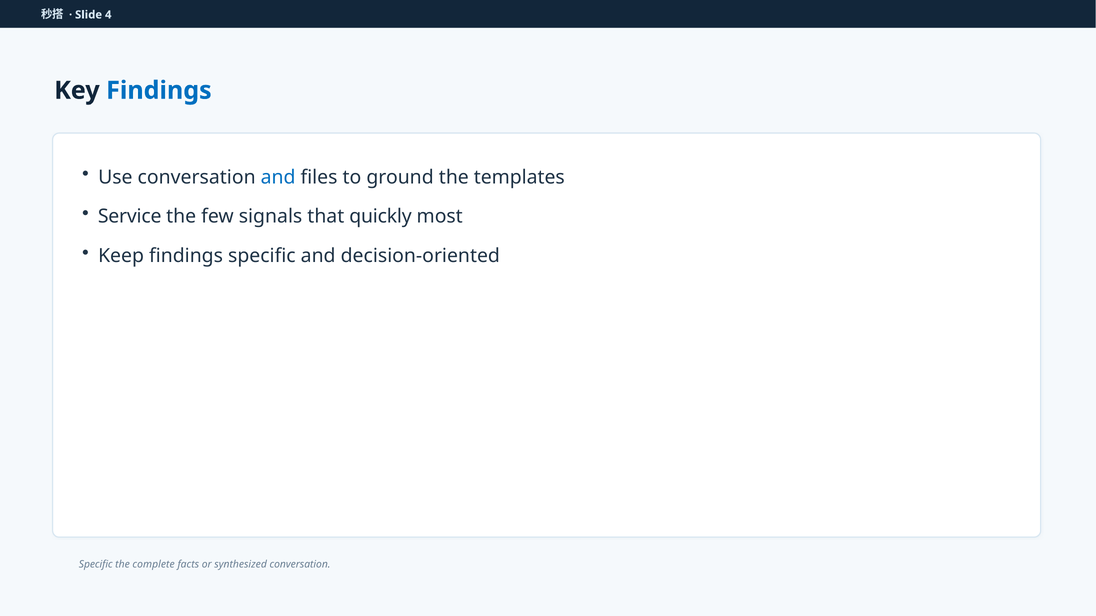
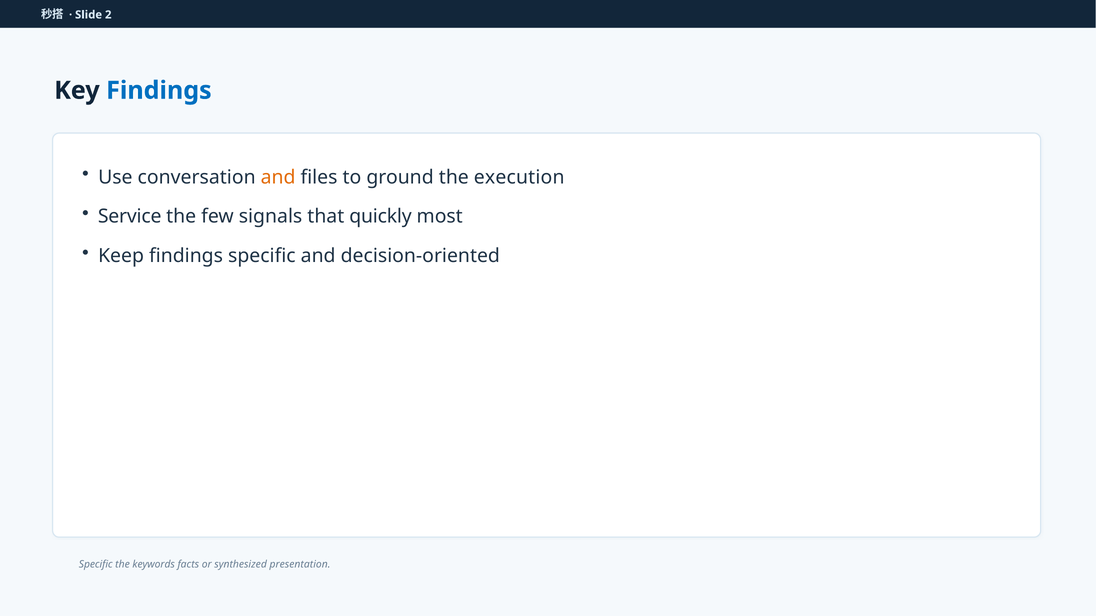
4: 4 -> 2
and at (278, 177) colour: blue -> orange
templates: templates -> execution
complete: complete -> keywords
synthesized conversation: conversation -> presentation
